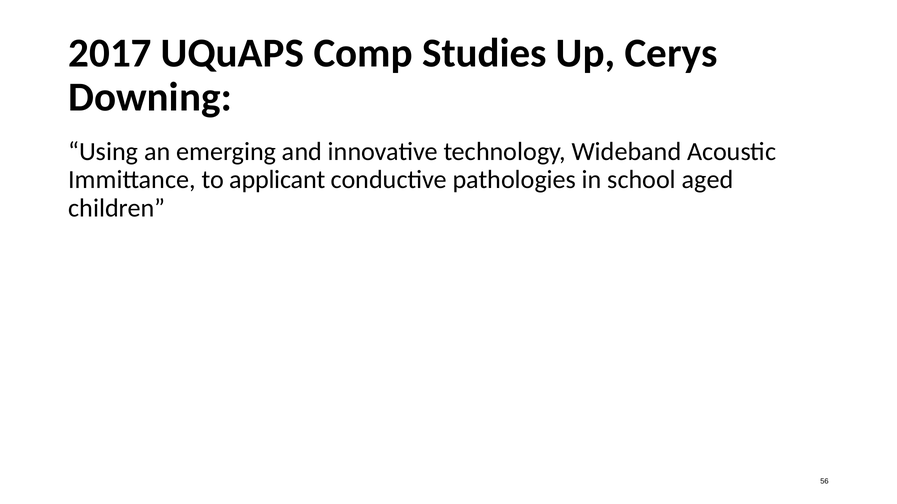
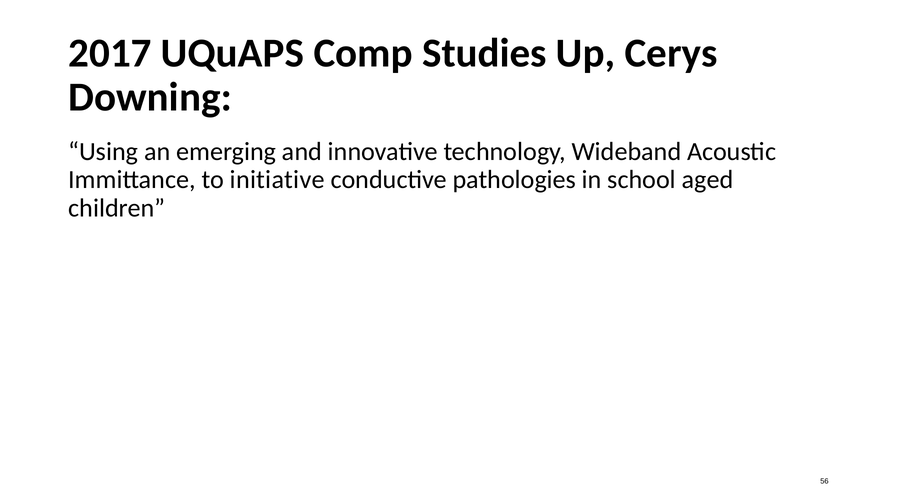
applicant: applicant -> initiative
